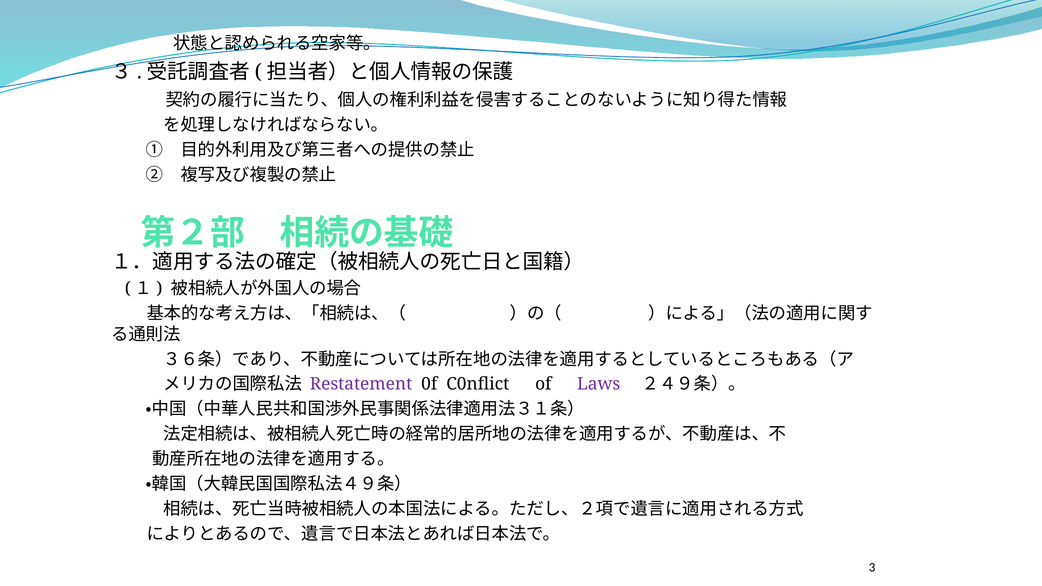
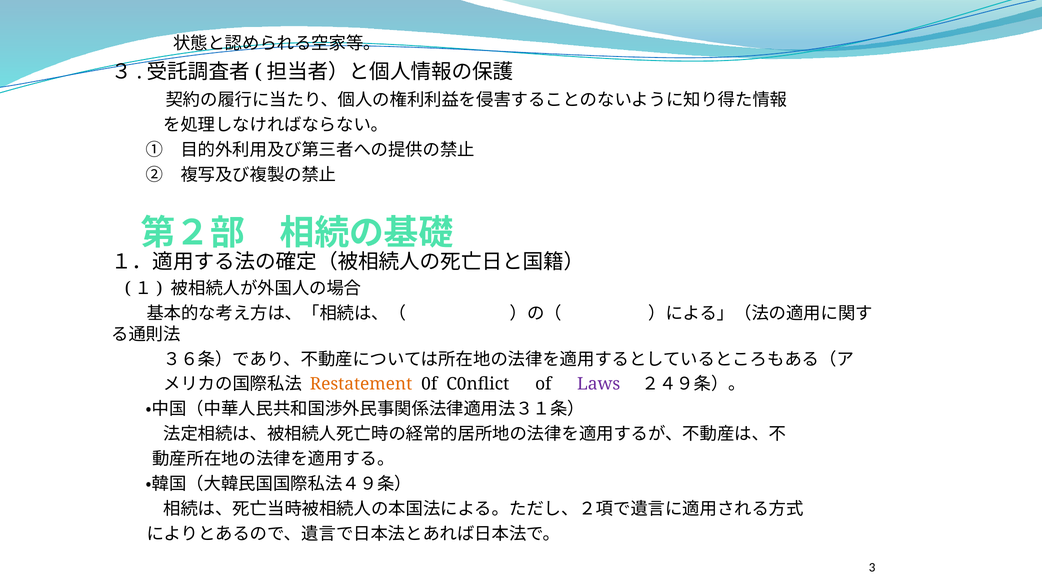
Restatement colour: purple -> orange
